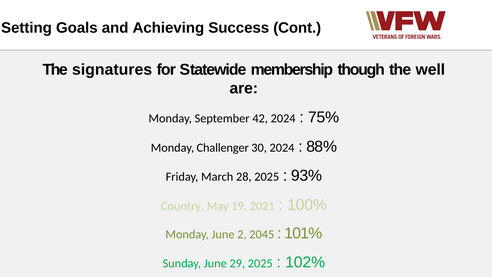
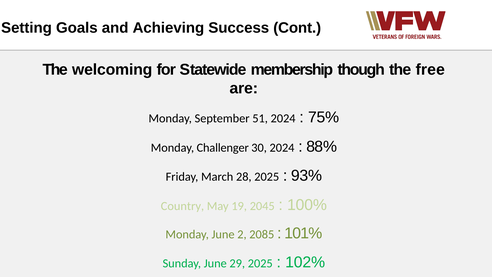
signatures: signatures -> welcoming
well: well -> free
42: 42 -> 51
2021: 2021 -> 2045
2045: 2045 -> 2085
